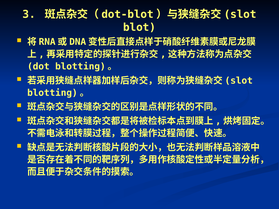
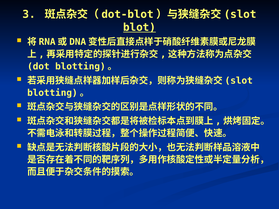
blot underline: none -> present
